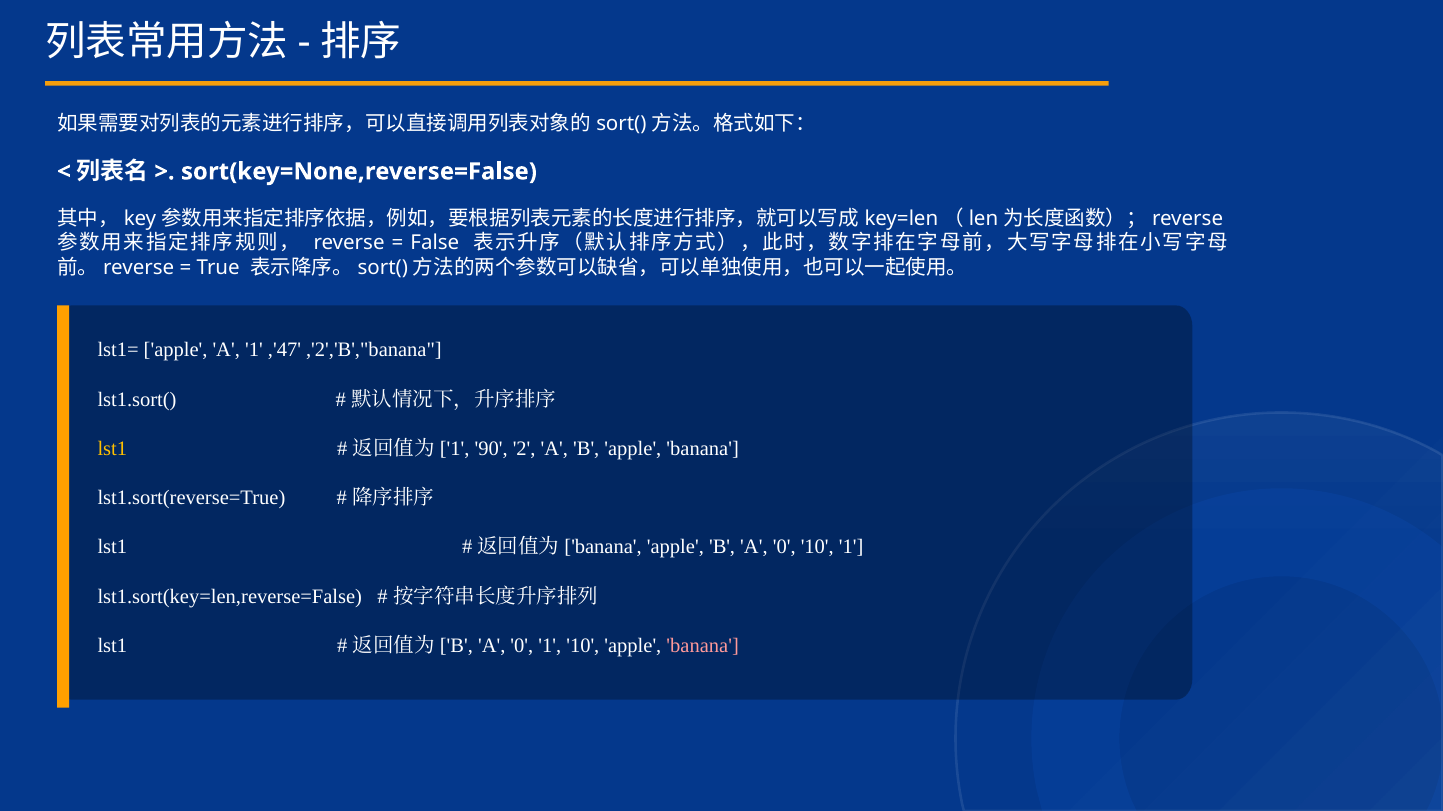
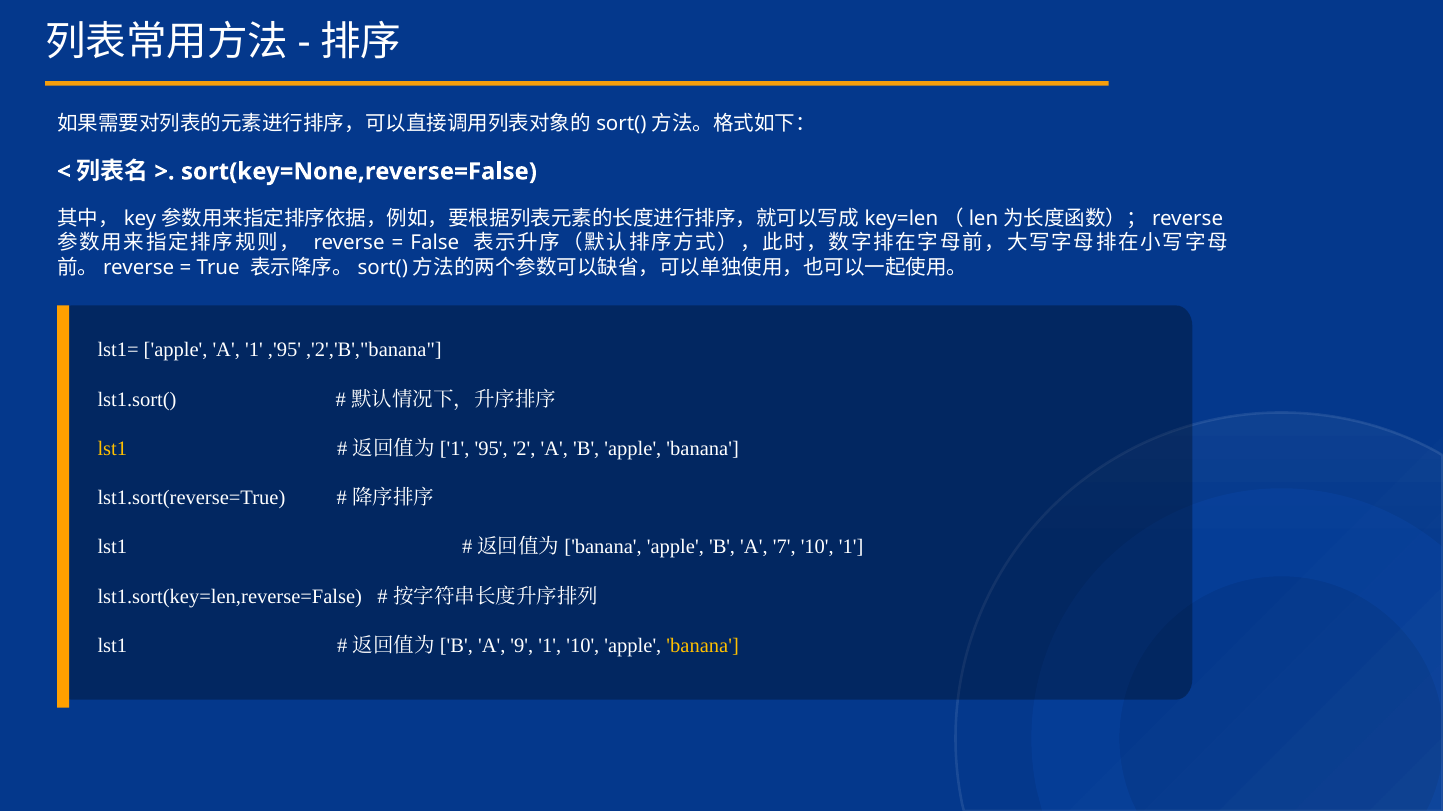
,'47: ,'47 -> ,'95
90: 90 -> 95
B A 0: 0 -> 7
0 at (522, 646): 0 -> 9
banana at (703, 646) colour: pink -> yellow
